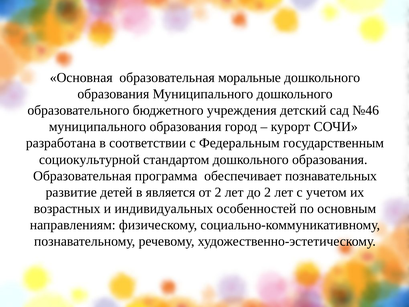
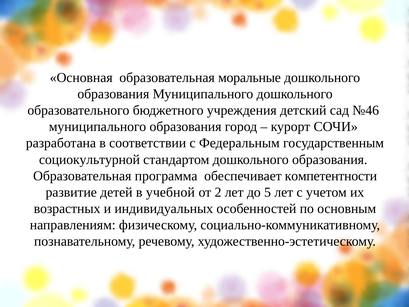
познавательных: познавательных -> компетентности
является: является -> учебной
до 2: 2 -> 5
